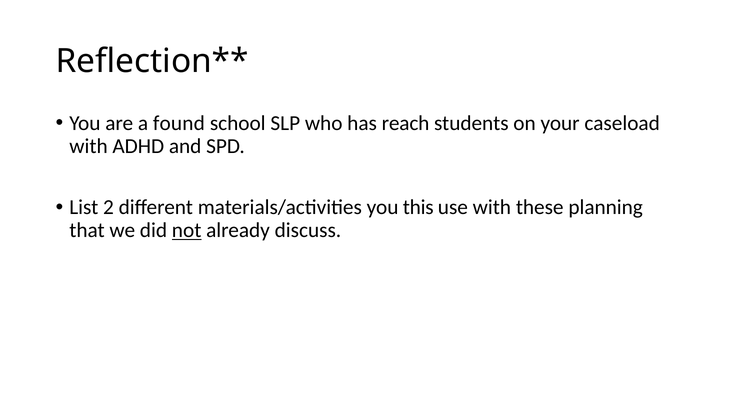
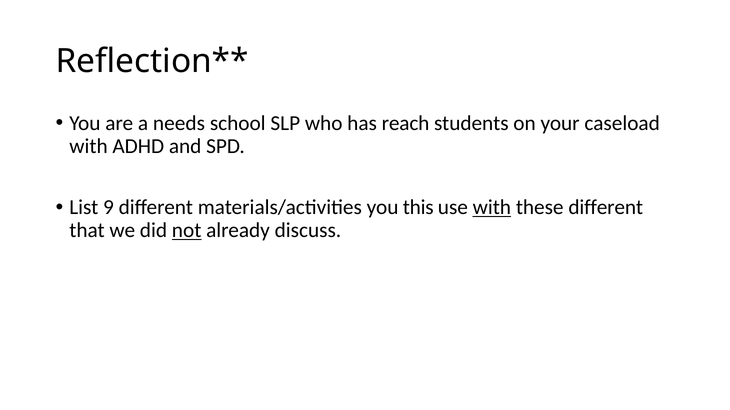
found: found -> needs
2: 2 -> 9
with at (492, 208) underline: none -> present
these planning: planning -> different
